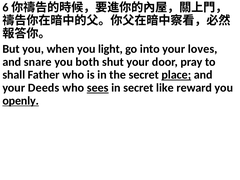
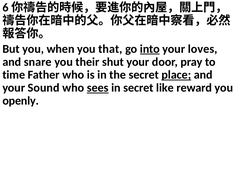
light: light -> that
into underline: none -> present
both: both -> their
shall: shall -> time
Deeds: Deeds -> Sound
openly underline: present -> none
